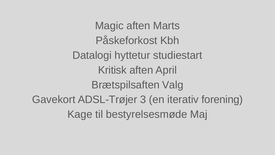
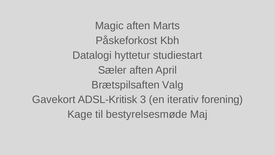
Kritisk: Kritisk -> Sæler
ADSL-Trøjer: ADSL-Trøjer -> ADSL-Kritisk
